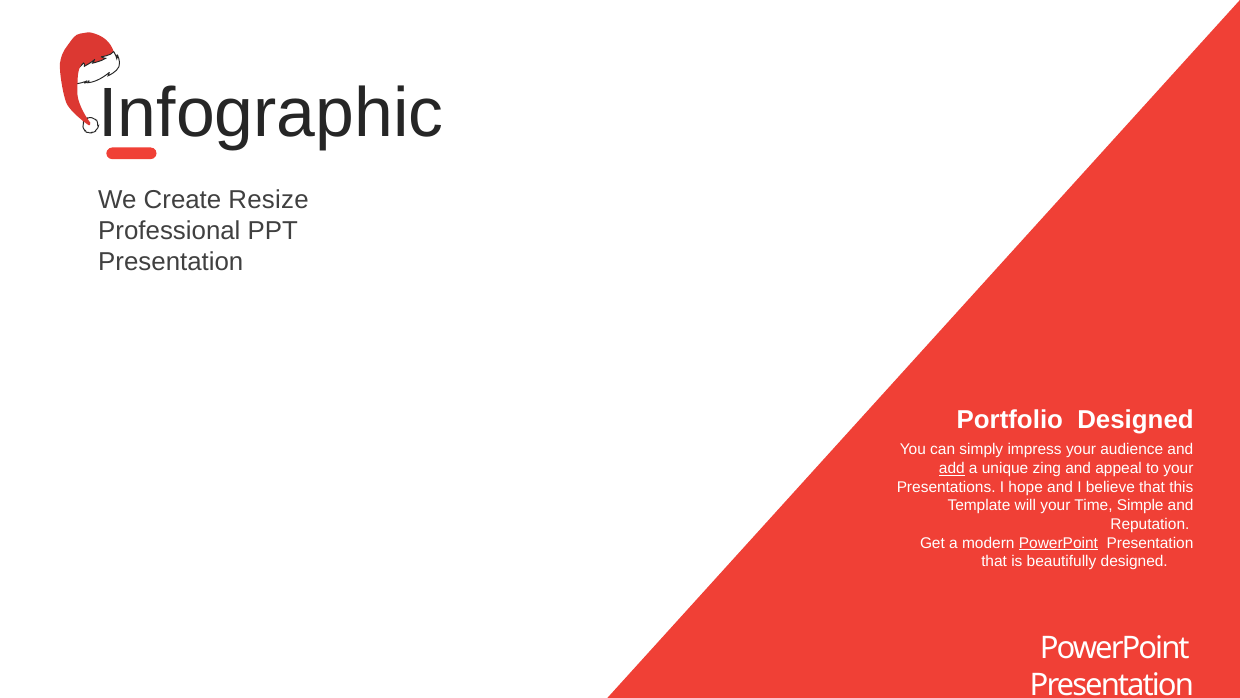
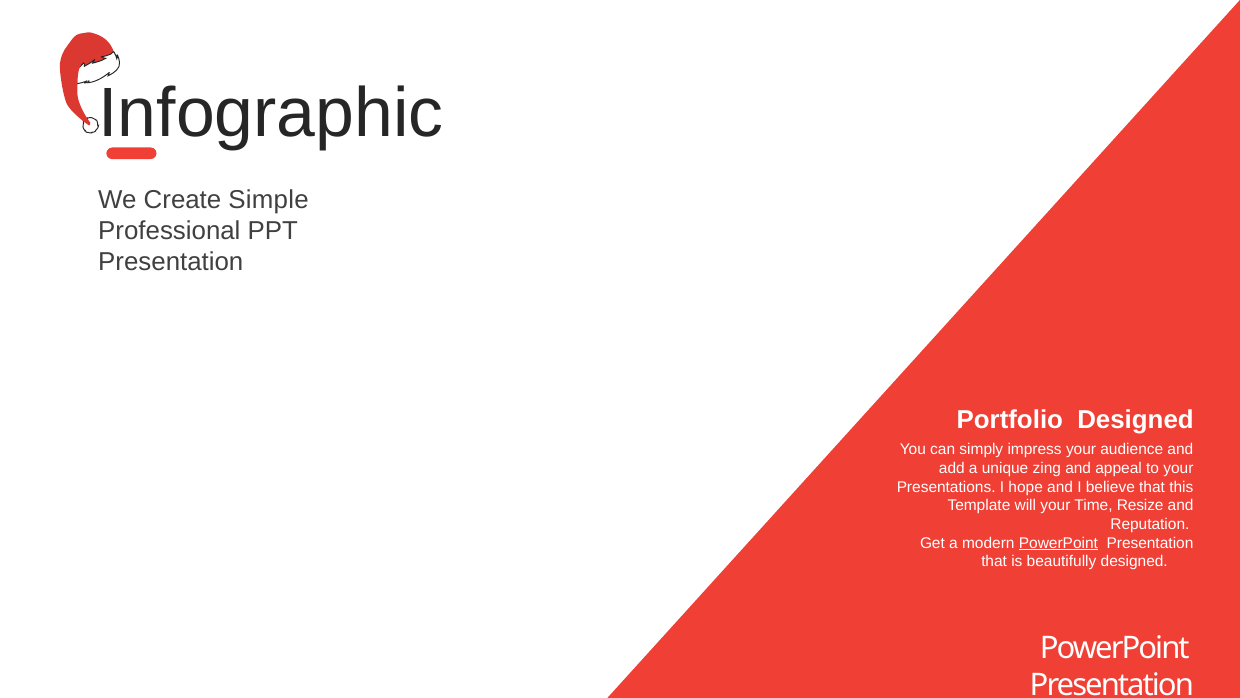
Resize: Resize -> Simple
add underline: present -> none
Simple: Simple -> Resize
